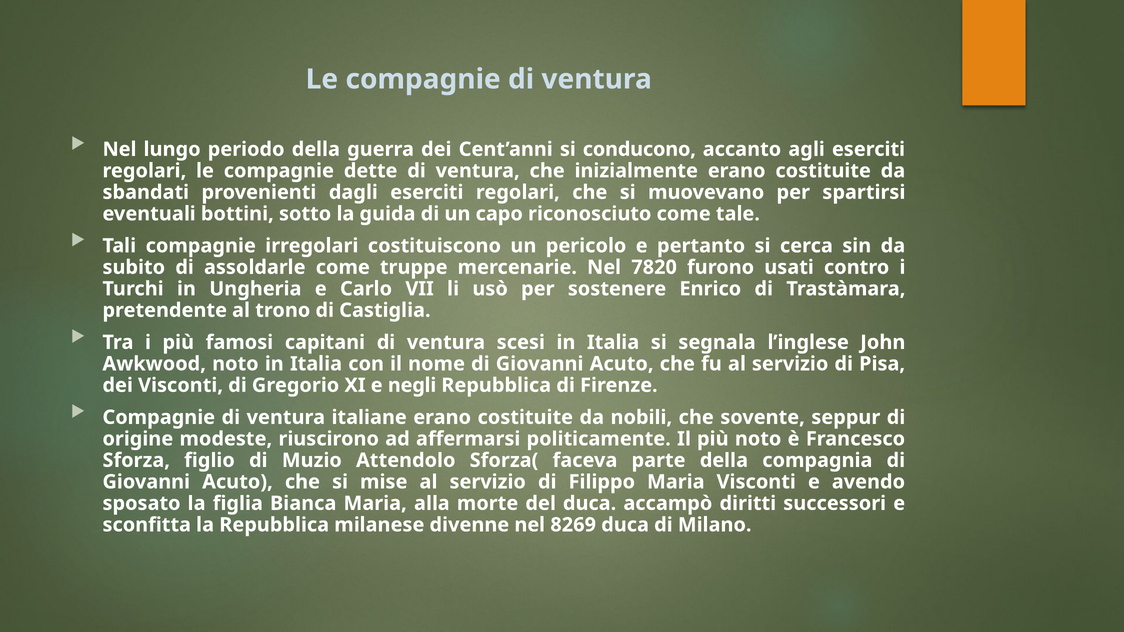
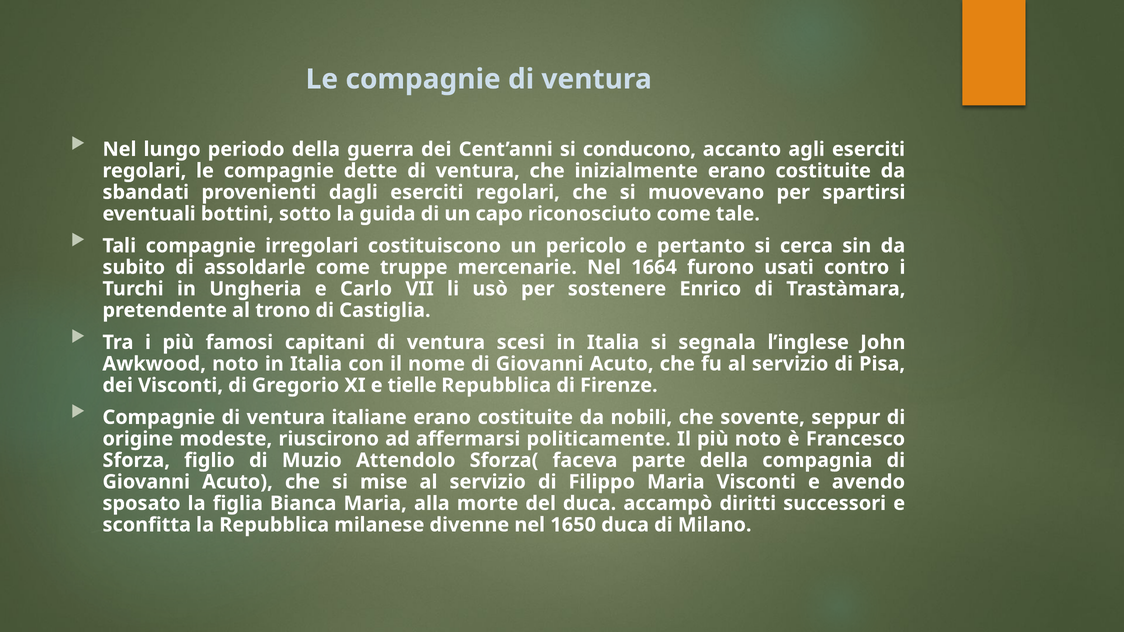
7820: 7820 -> 1664
negli: negli -> tielle
8269: 8269 -> 1650
